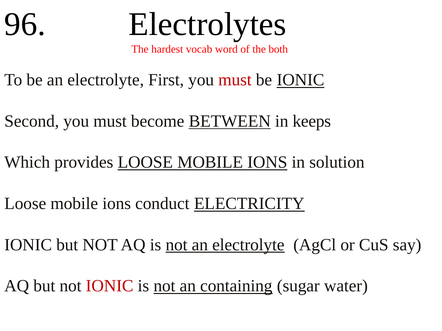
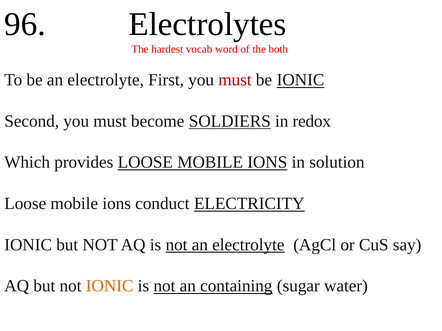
BETWEEN: BETWEEN -> SOLDIERS
keeps: keeps -> redox
IONIC at (110, 286) colour: red -> orange
